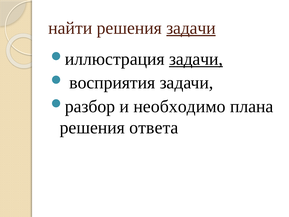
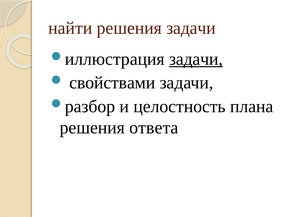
задачи at (191, 28) underline: present -> none
восприятия: восприятия -> свойствами
необходимо: необходимо -> целостность
